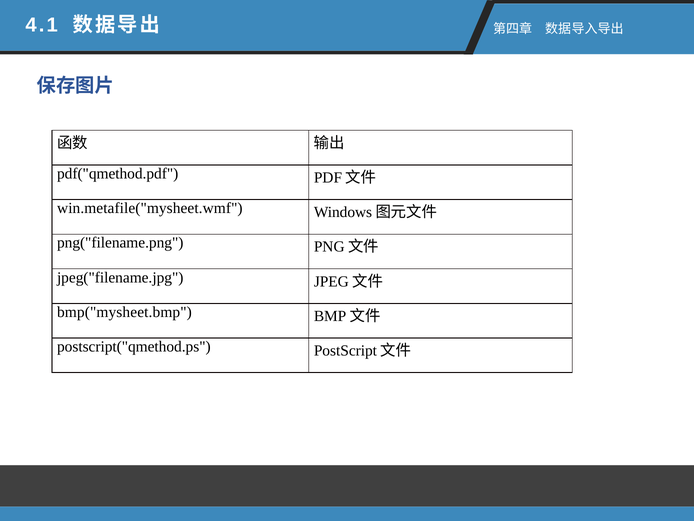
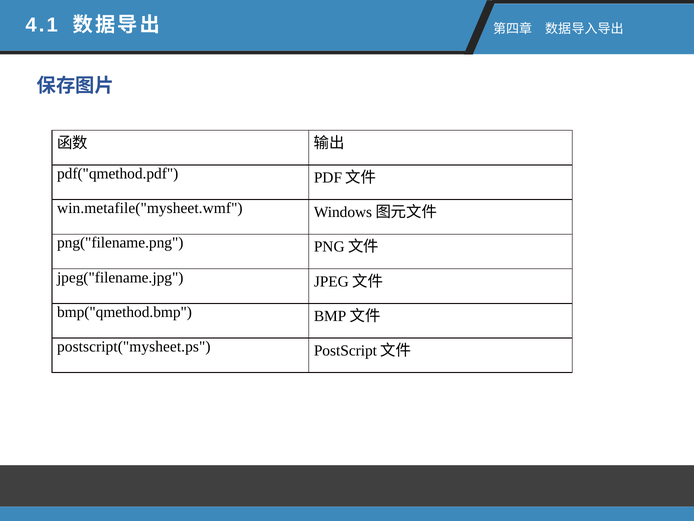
bmp("mysheet.bmp: bmp("mysheet.bmp -> bmp("qmethod.bmp
postscript("qmethod.ps: postscript("qmethod.ps -> postscript("mysheet.ps
